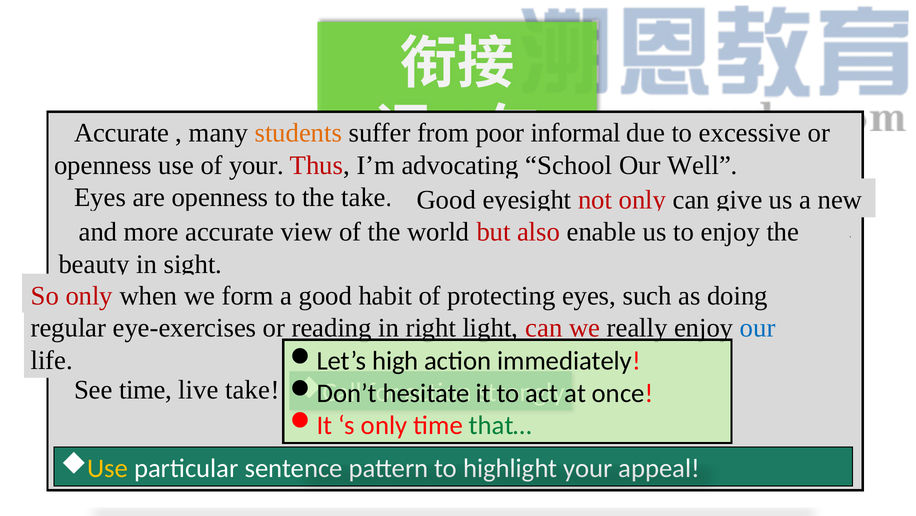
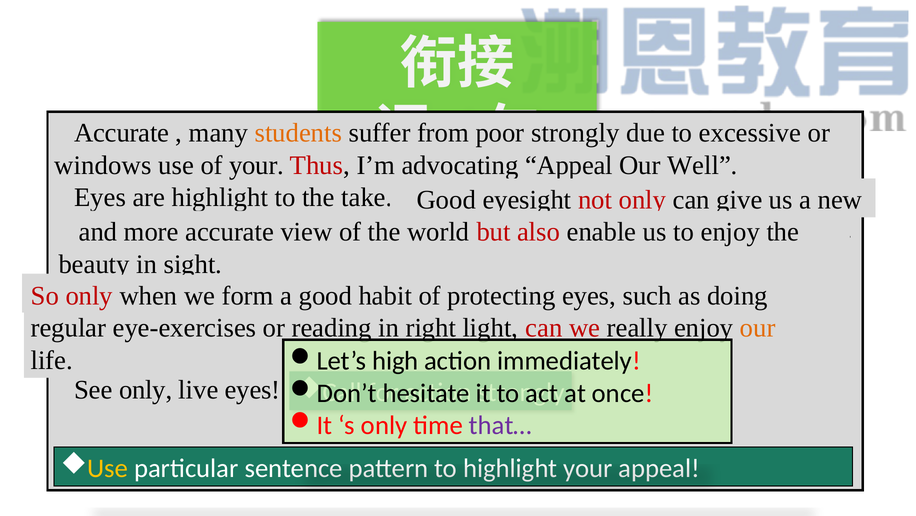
informal at (576, 133): informal -> strongly
openness at (103, 165): openness -> windows
School at (569, 165): School -> Appeal
are openness: openness -> highlight
our at (758, 328) colour: blue -> orange
See time: time -> only
live take: take -> eyes
that… colour: green -> purple
